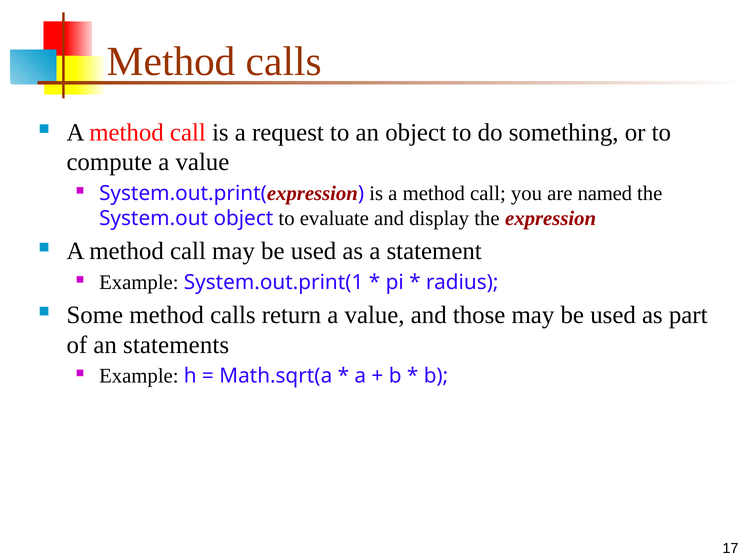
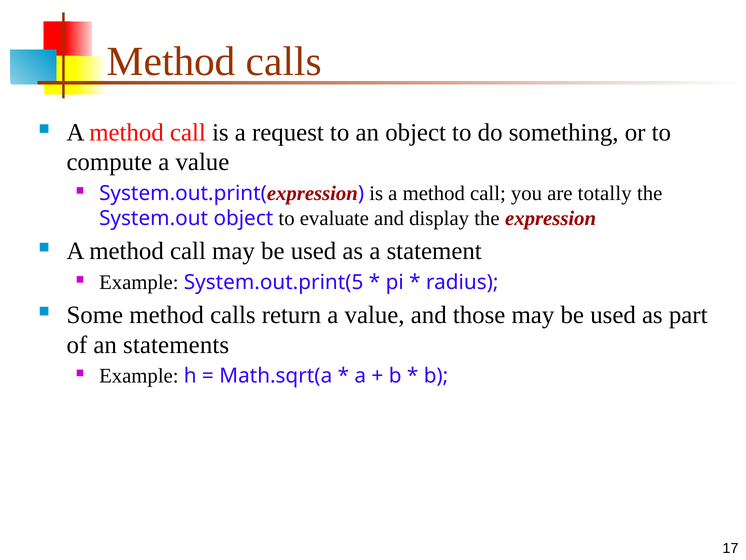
named: named -> totally
System.out.print(1: System.out.print(1 -> System.out.print(5
